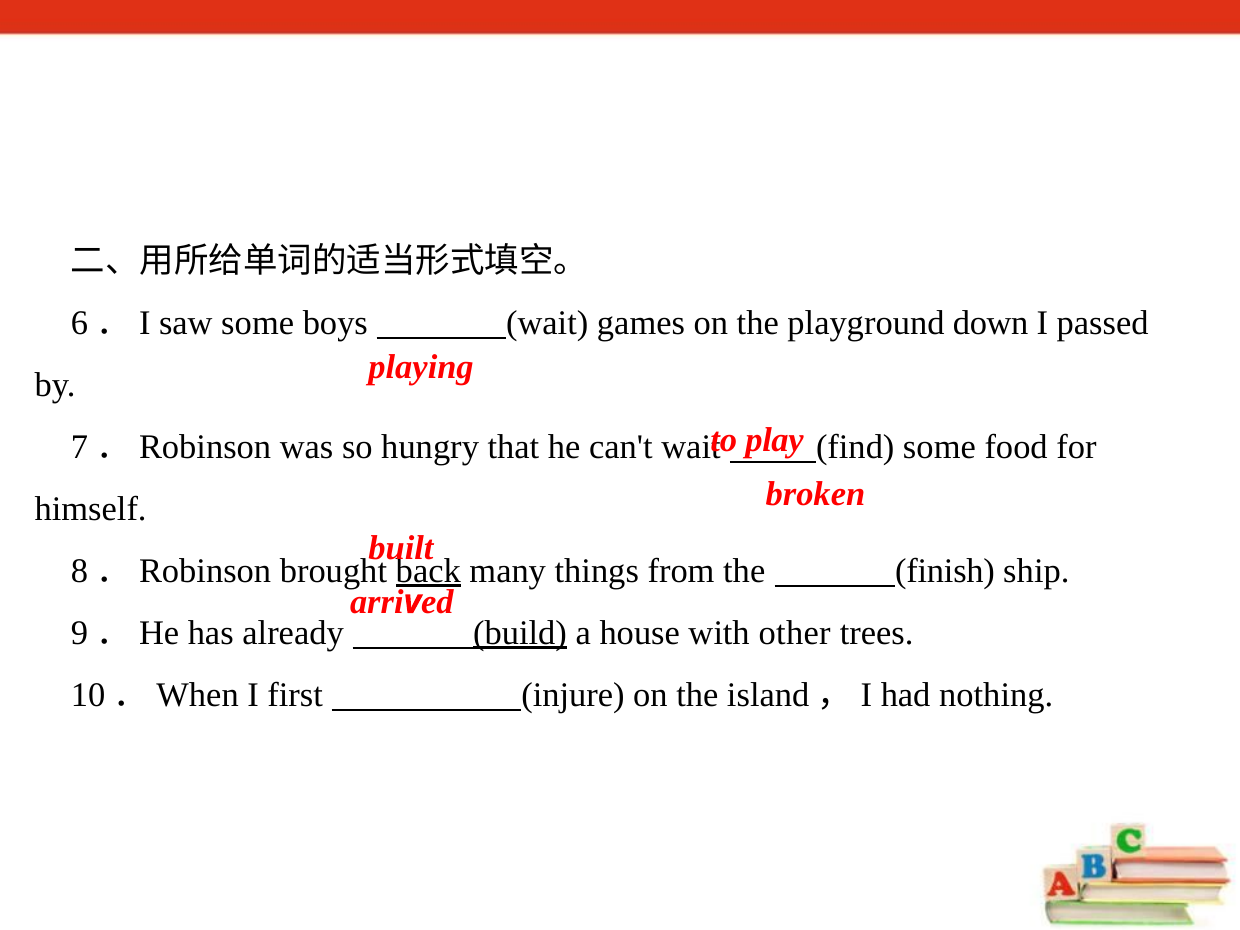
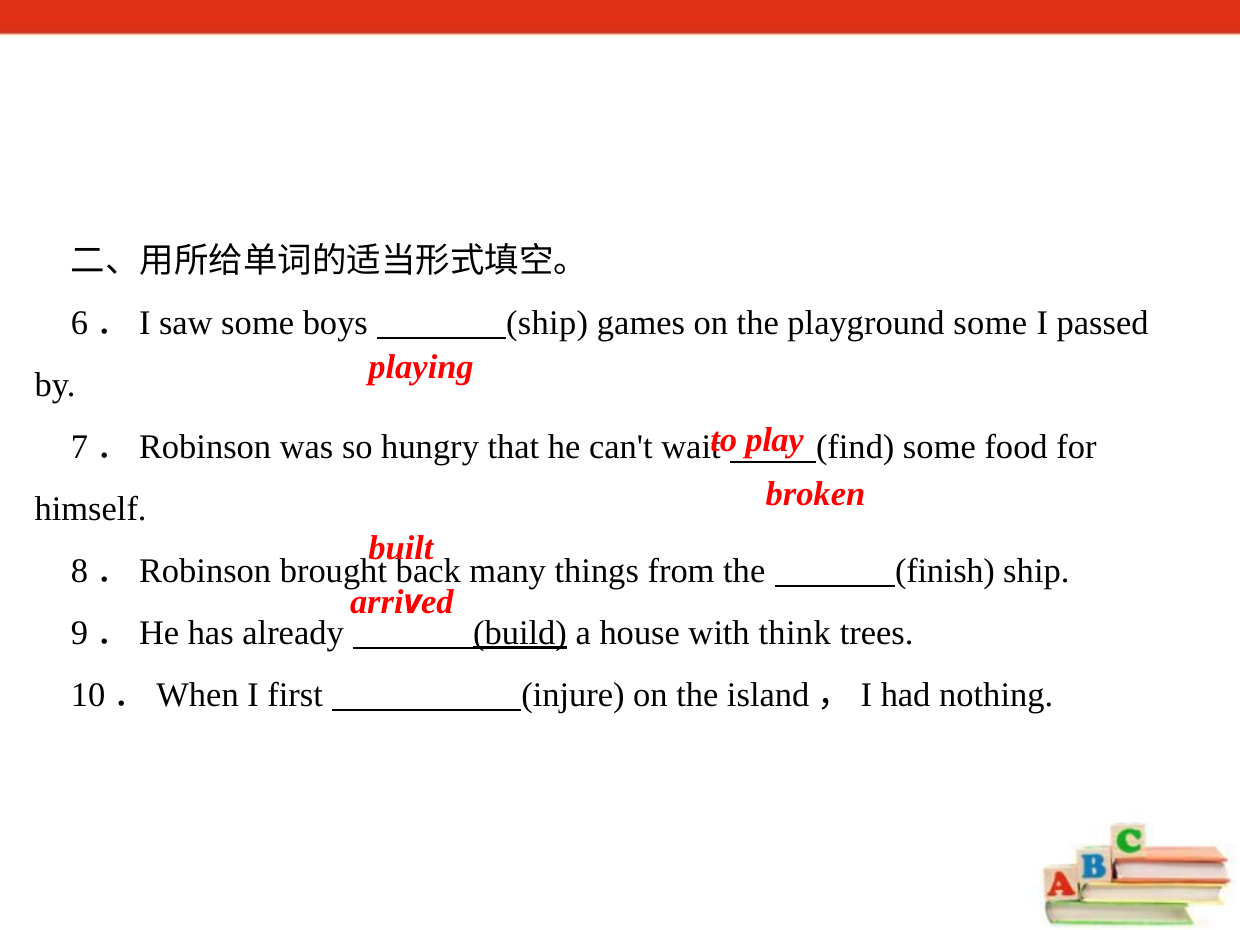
boys wait: wait -> ship
playground down: down -> some
back underline: present -> none
other: other -> think
